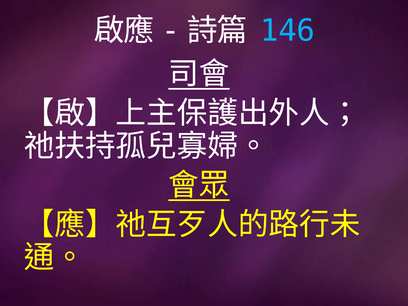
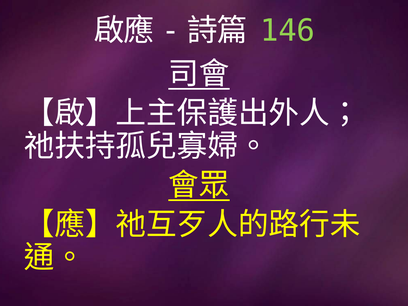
146 colour: light blue -> light green
